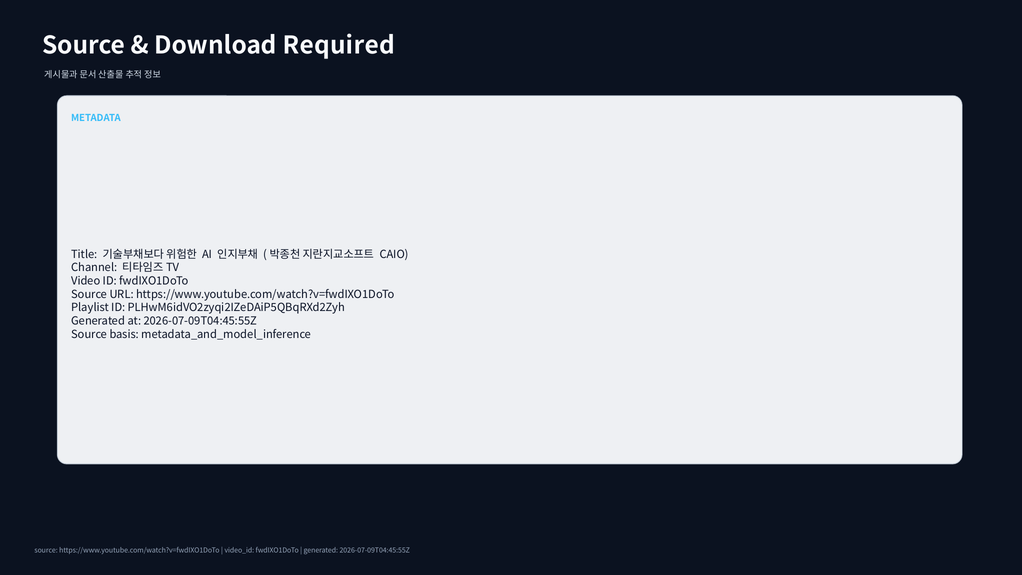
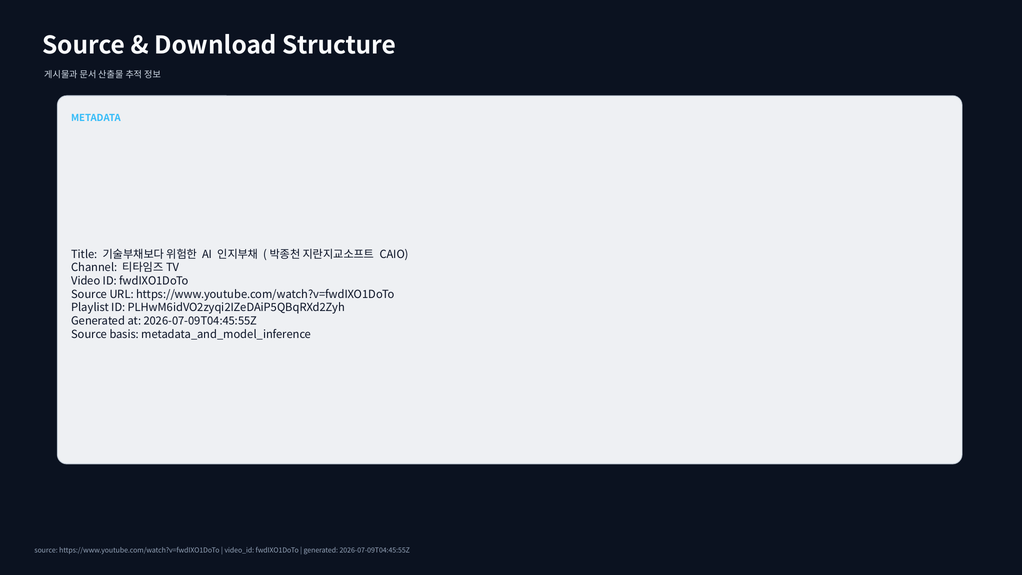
Required: Required -> Structure
